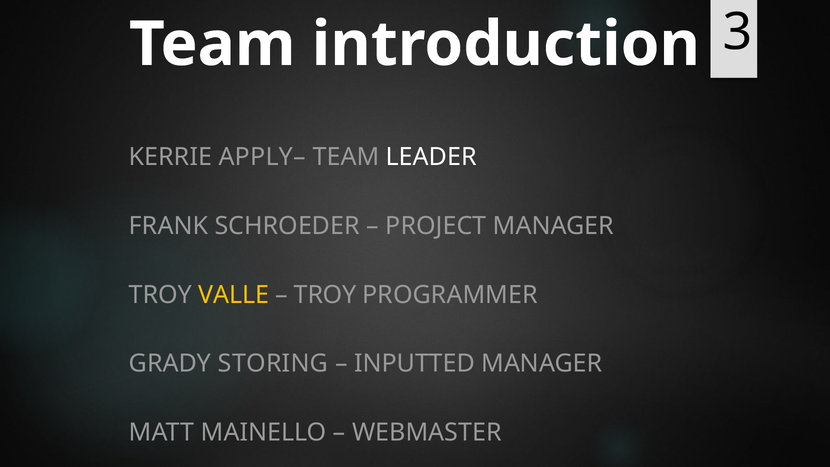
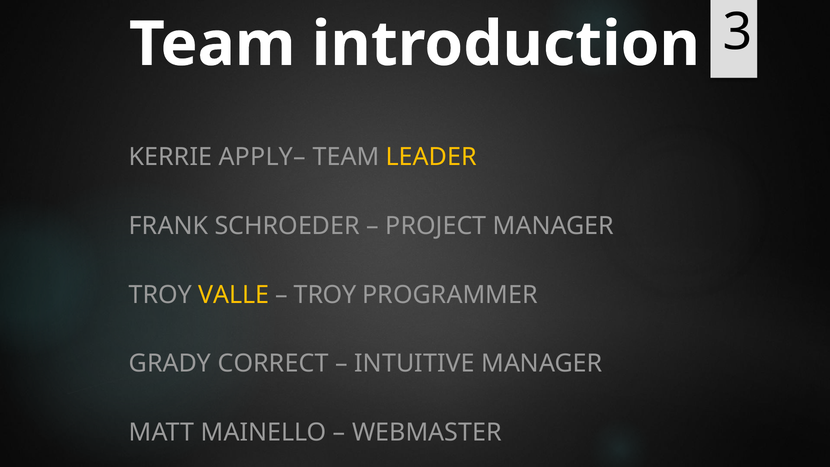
LEADER colour: white -> yellow
STORING: STORING -> CORRECT
INPUTTED: INPUTTED -> INTUITIVE
